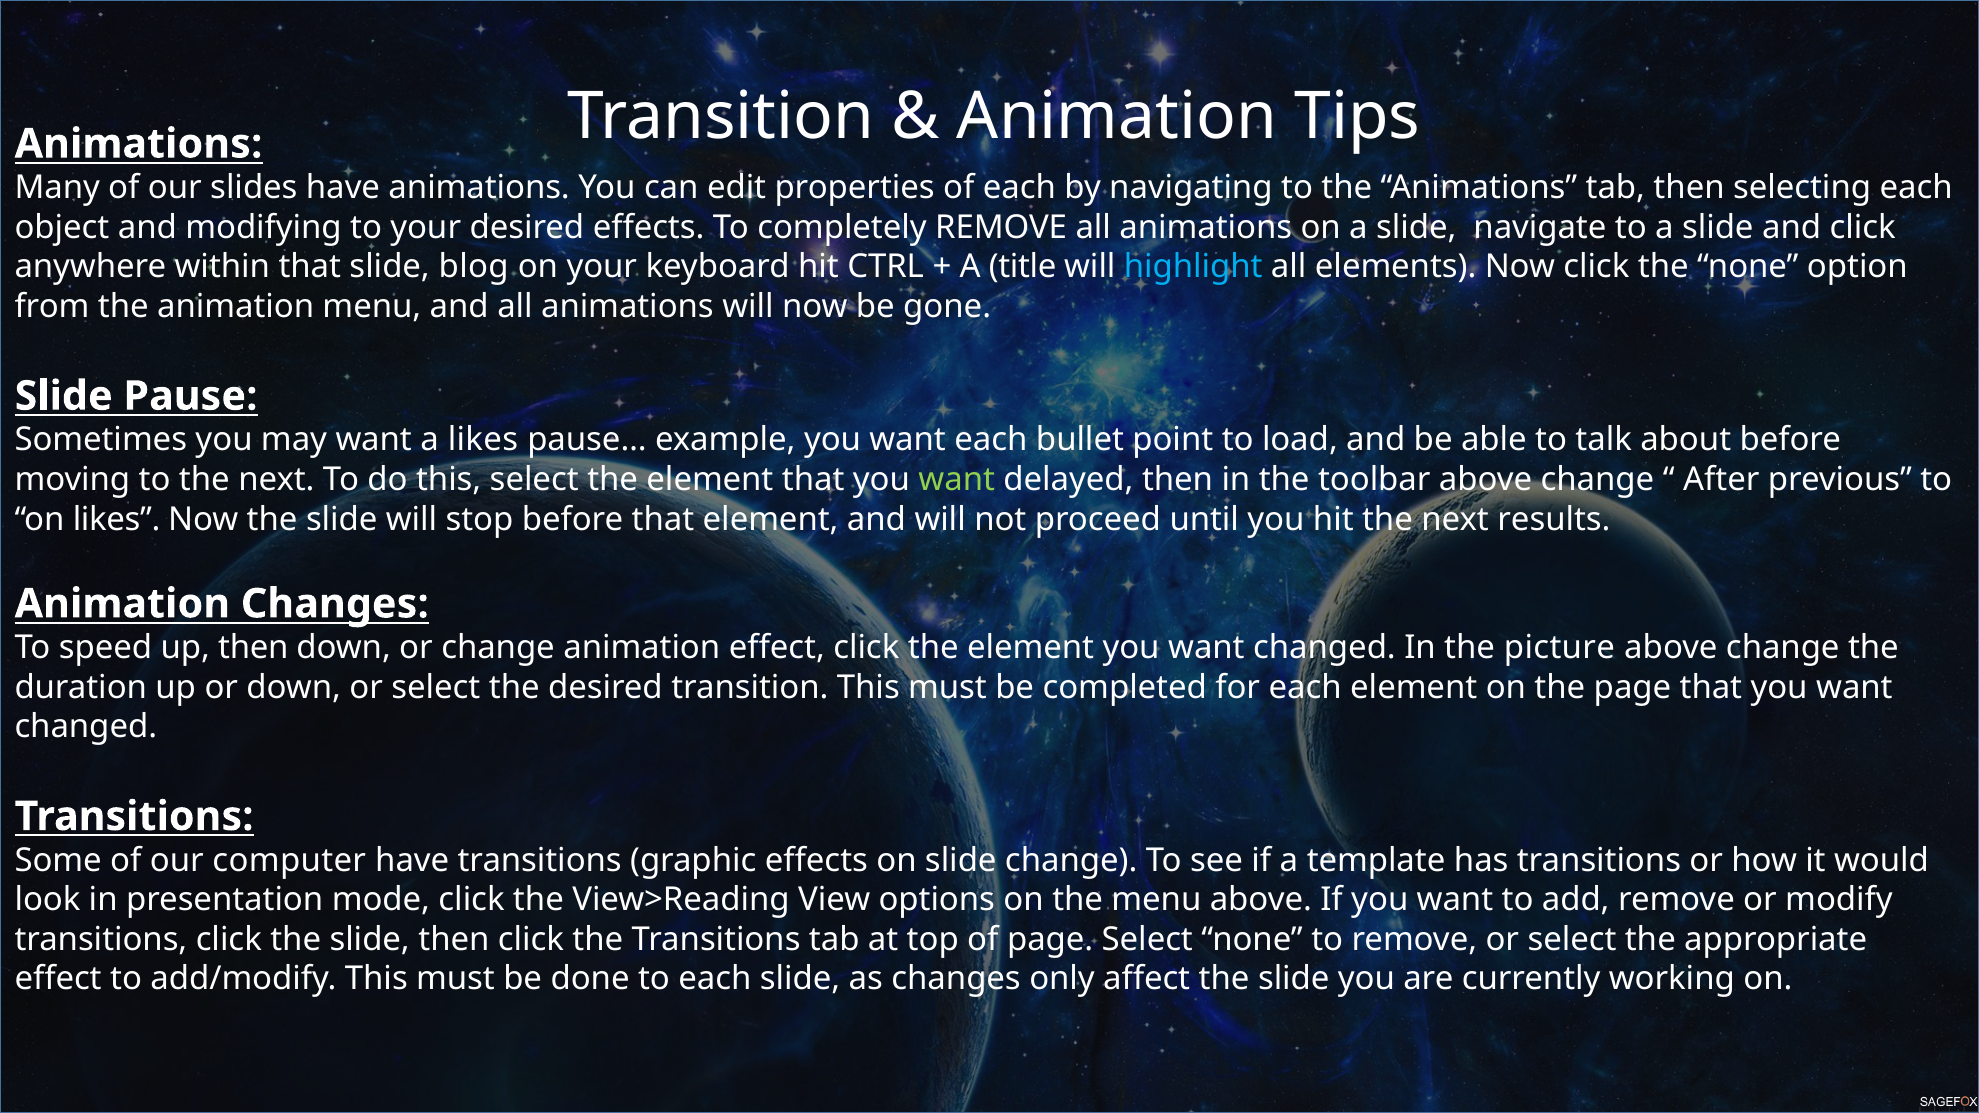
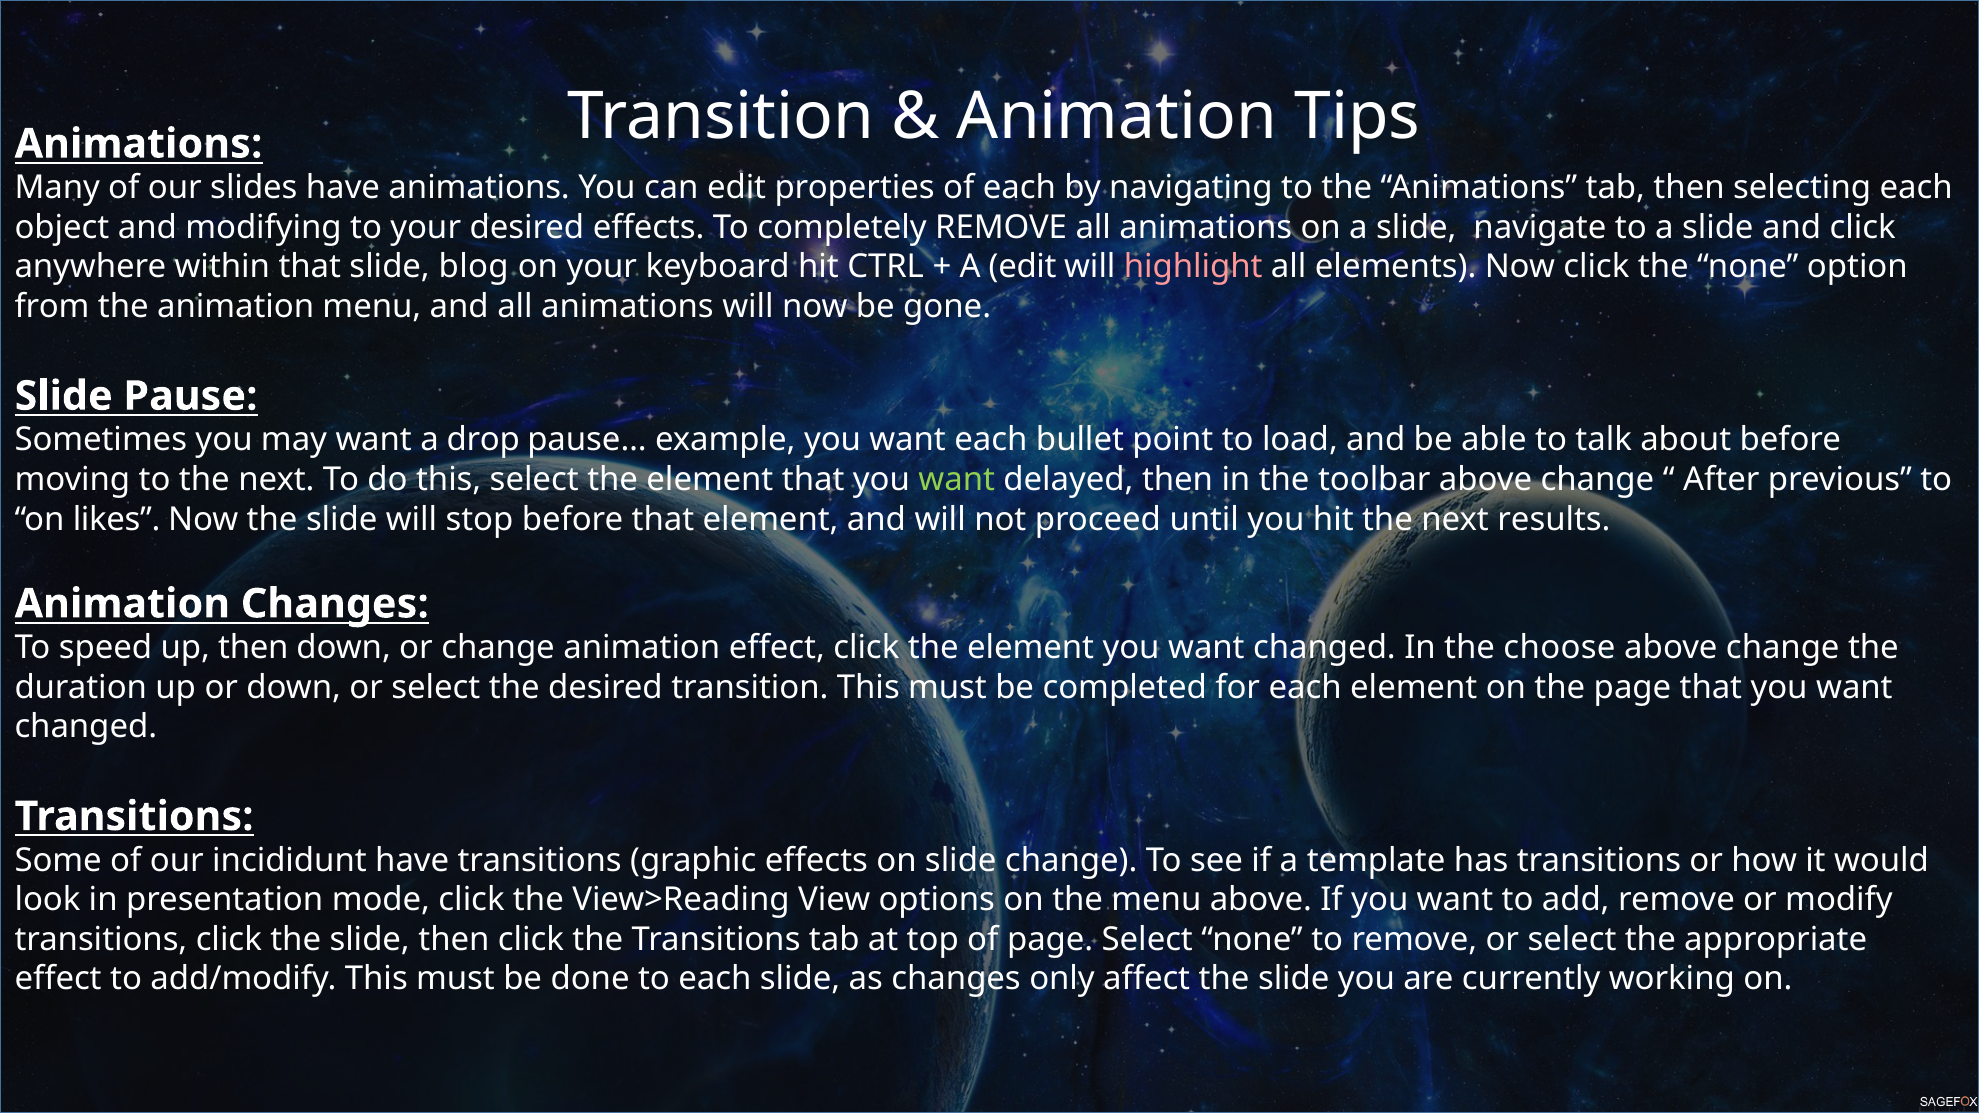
A title: title -> edit
highlight colour: light blue -> pink
a likes: likes -> drop
picture: picture -> choose
computer: computer -> incididunt
